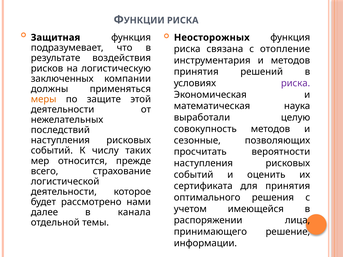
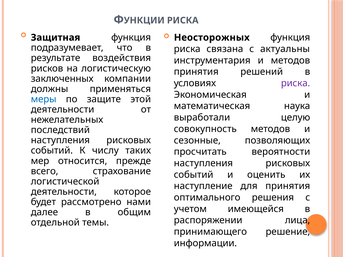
отопление: отопление -> актуальны
меры colour: orange -> blue
сертификата: сертификата -> наступление
канала: канала -> общим
